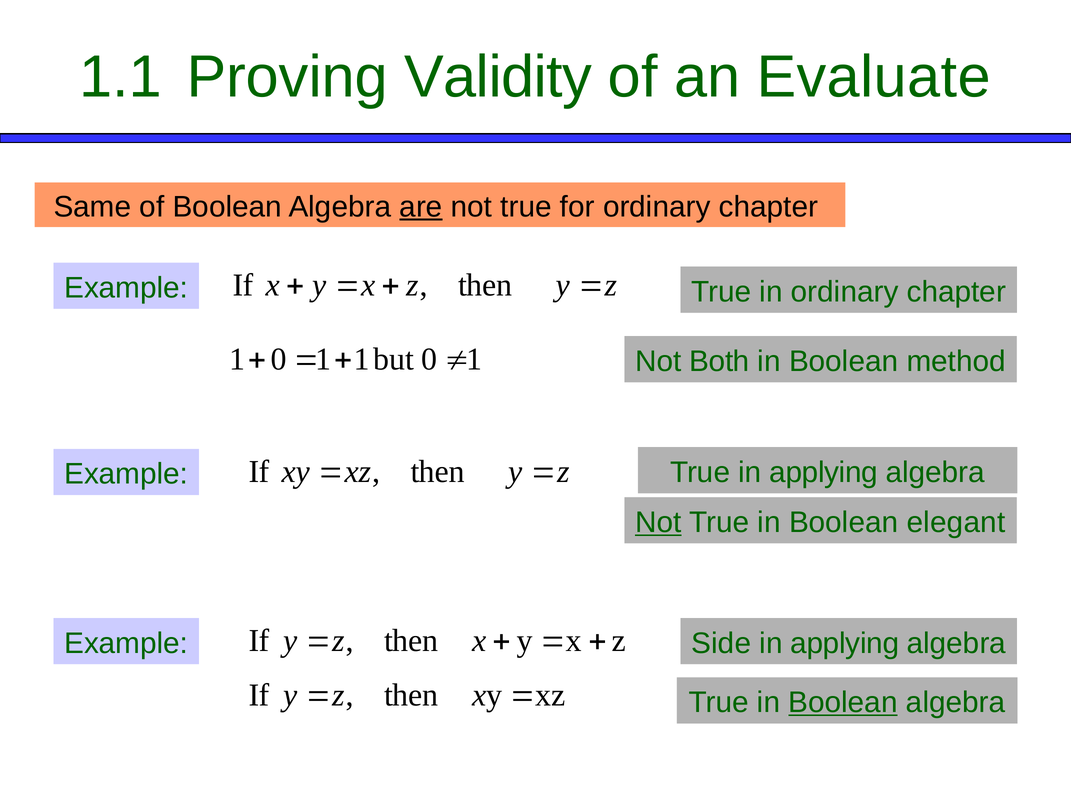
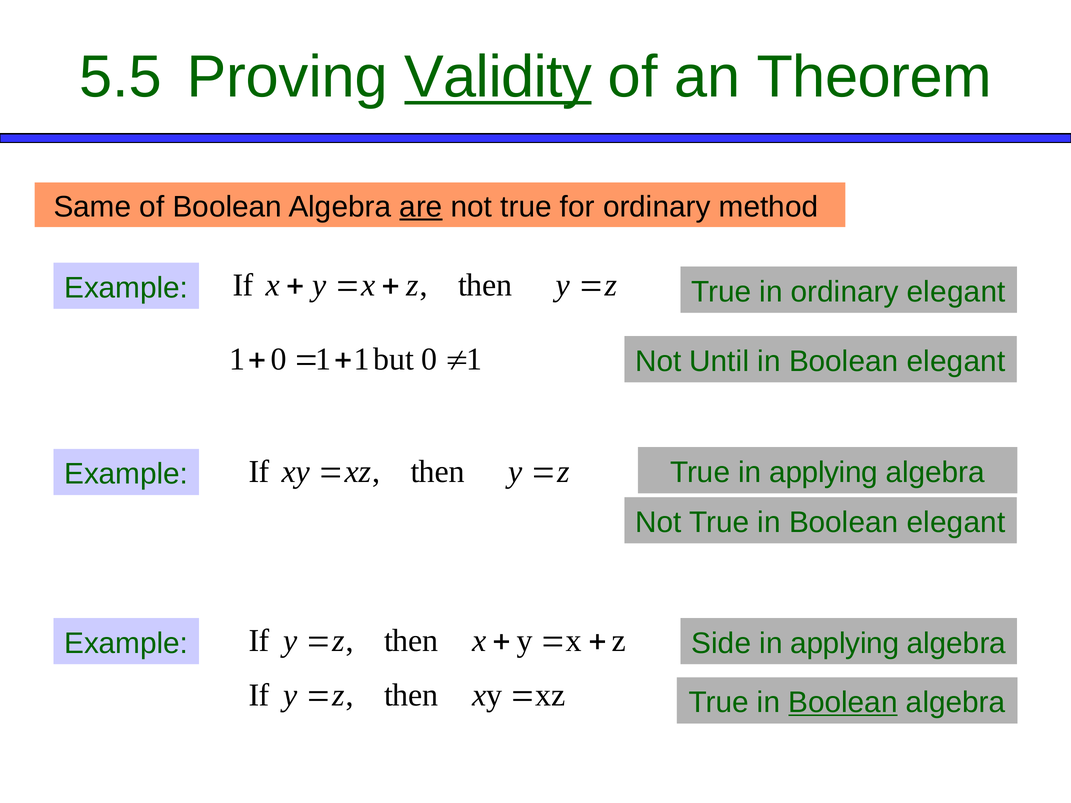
1.1: 1.1 -> 5.5
Validity underline: none -> present
Evaluate: Evaluate -> Theorem
for ordinary chapter: chapter -> method
in ordinary chapter: chapter -> elegant
Both: Both -> Until
method at (956, 361): method -> elegant
Not at (658, 523) underline: present -> none
